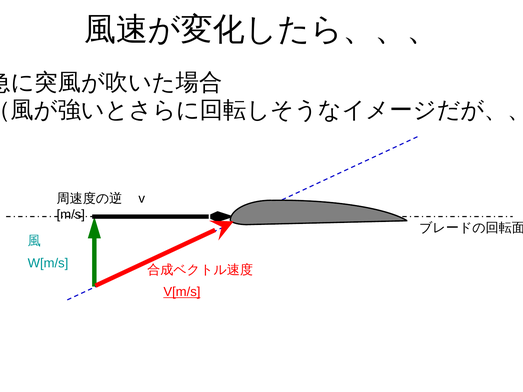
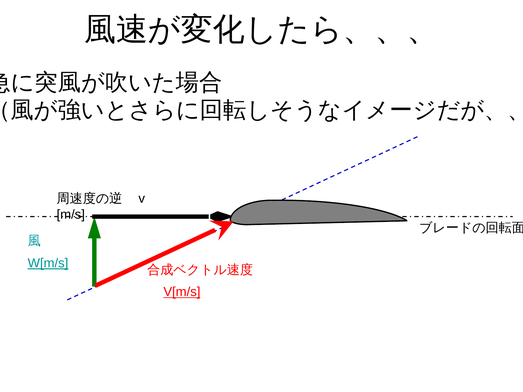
W[m/s underline: none -> present
